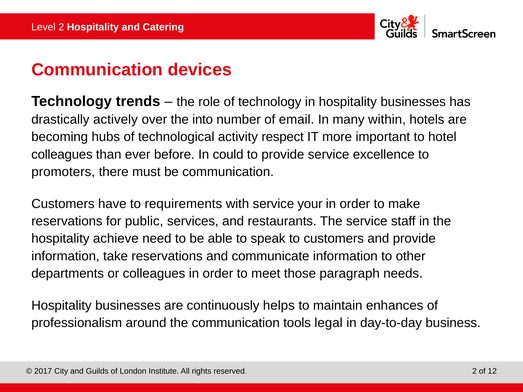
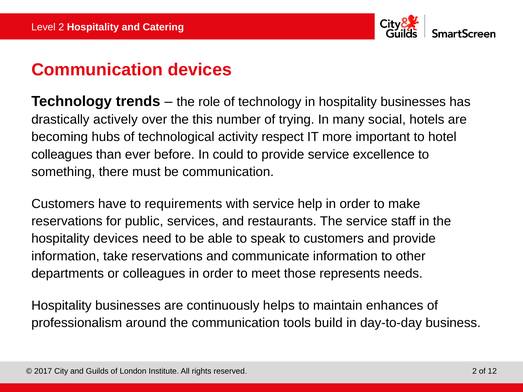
into: into -> this
email: email -> trying
within: within -> social
promoters: promoters -> something
your: your -> help
hospitality achieve: achieve -> devices
paragraph: paragraph -> represents
legal: legal -> build
